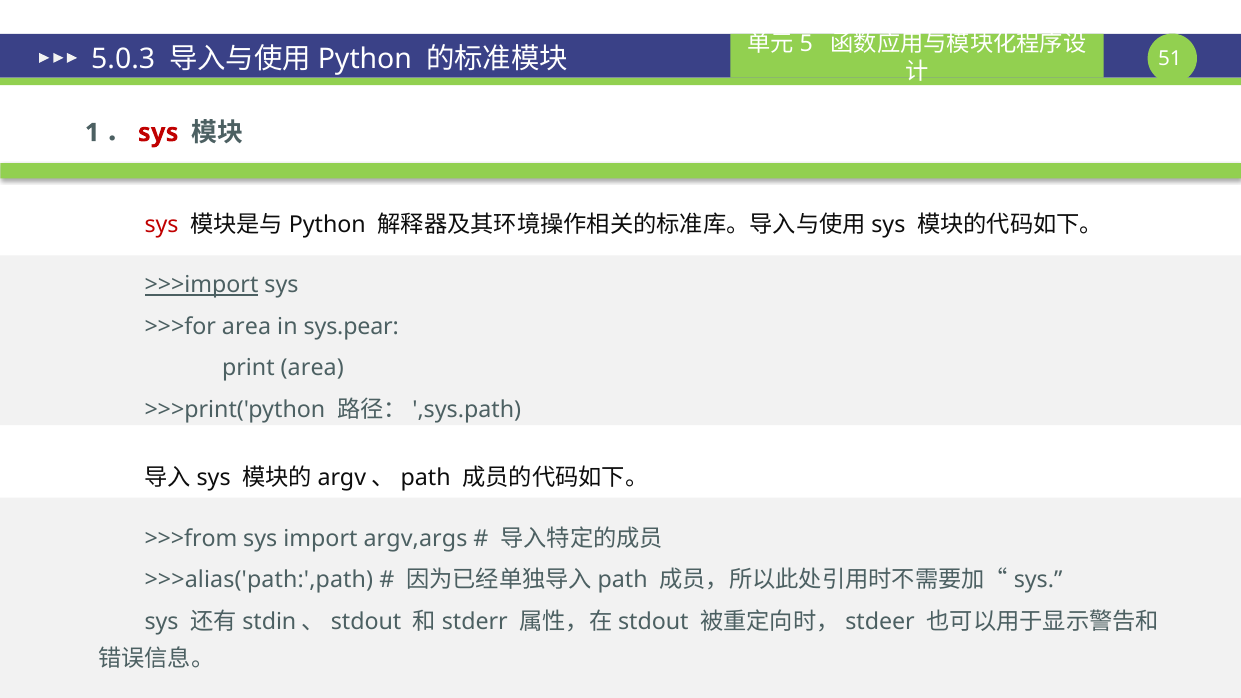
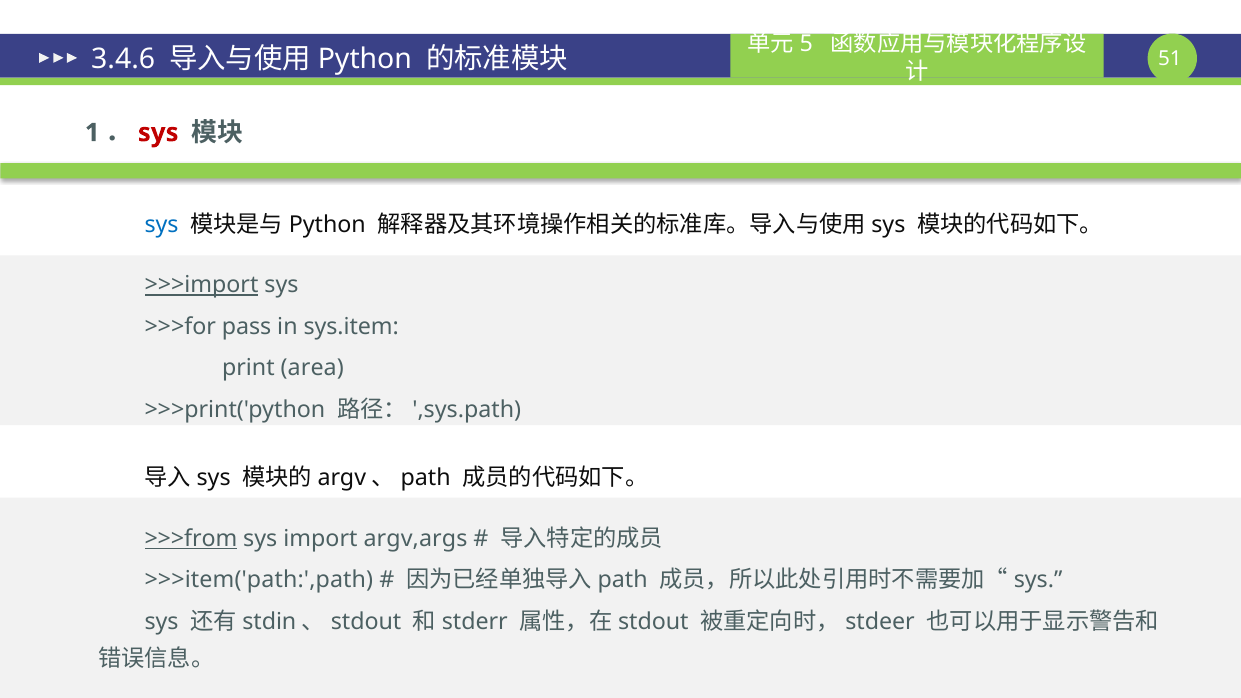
5.0.3: 5.0.3 -> 3.4.6
sys at (162, 225) colour: red -> blue
>>>for area: area -> pass
sys.pear: sys.pear -> sys.item
>>>from underline: none -> present
>>>alias('path:',path: >>>alias('path:',path -> >>>item('path:',path
